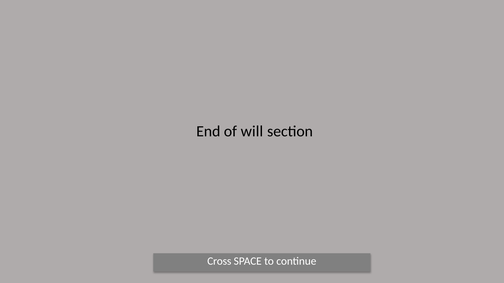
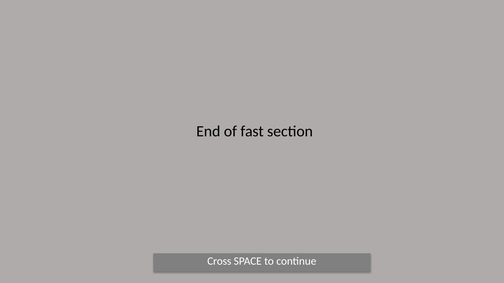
will: will -> fast
